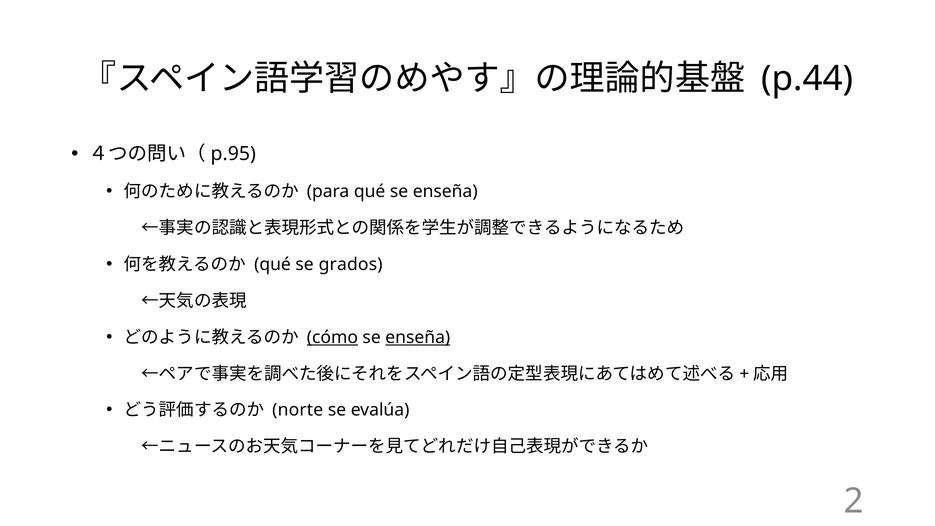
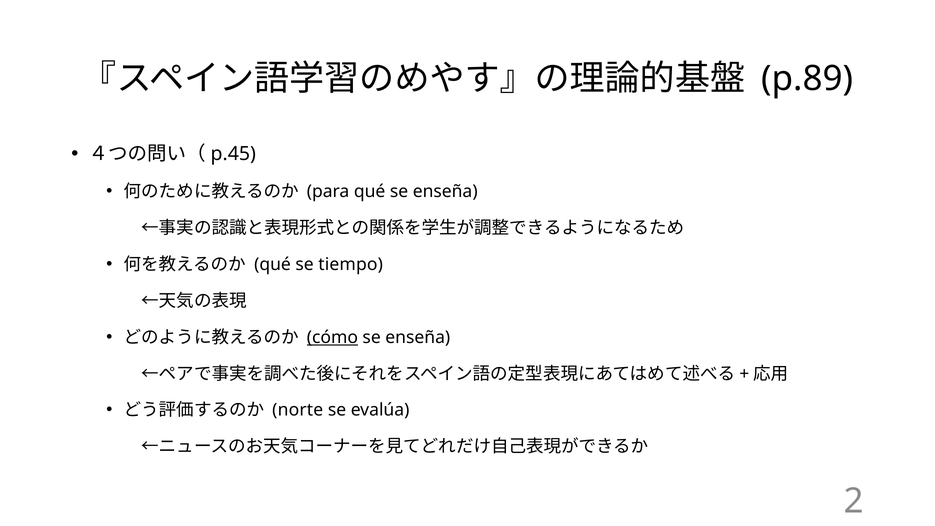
p.44: p.44 -> p.89
p.95: p.95 -> p.45
grados: grados -> tiempo
enseña at (418, 337) underline: present -> none
